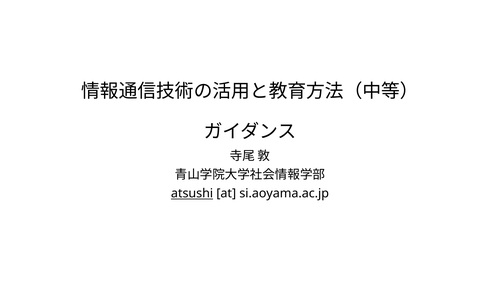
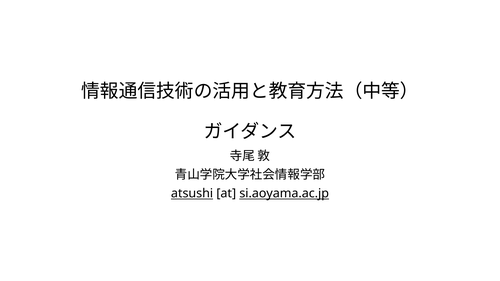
si.aoyama.ac.jp underline: none -> present
